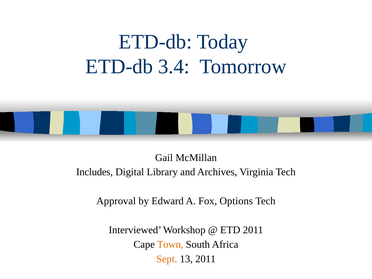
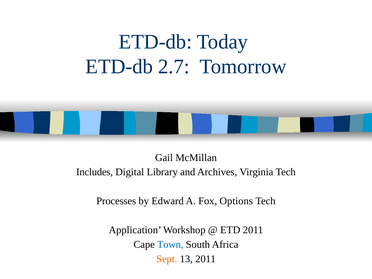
3.4: 3.4 -> 2.7
Approval: Approval -> Processes
Interviewed: Interviewed -> Application
Town colour: orange -> blue
